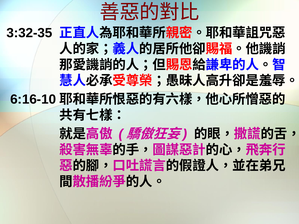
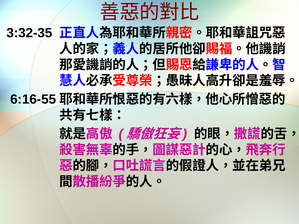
6:16-10: 6:16-10 -> 6:16-55
